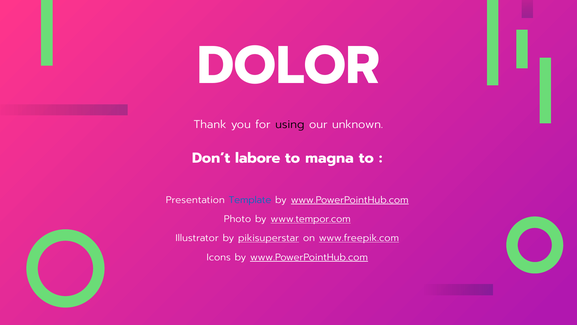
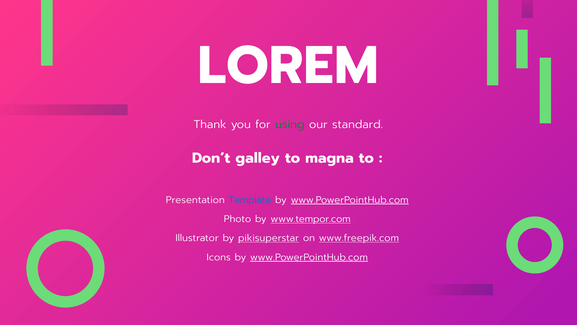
DOLOR: DOLOR -> LOREM
using colour: black -> green
unknown: unknown -> standard
labore: labore -> galley
